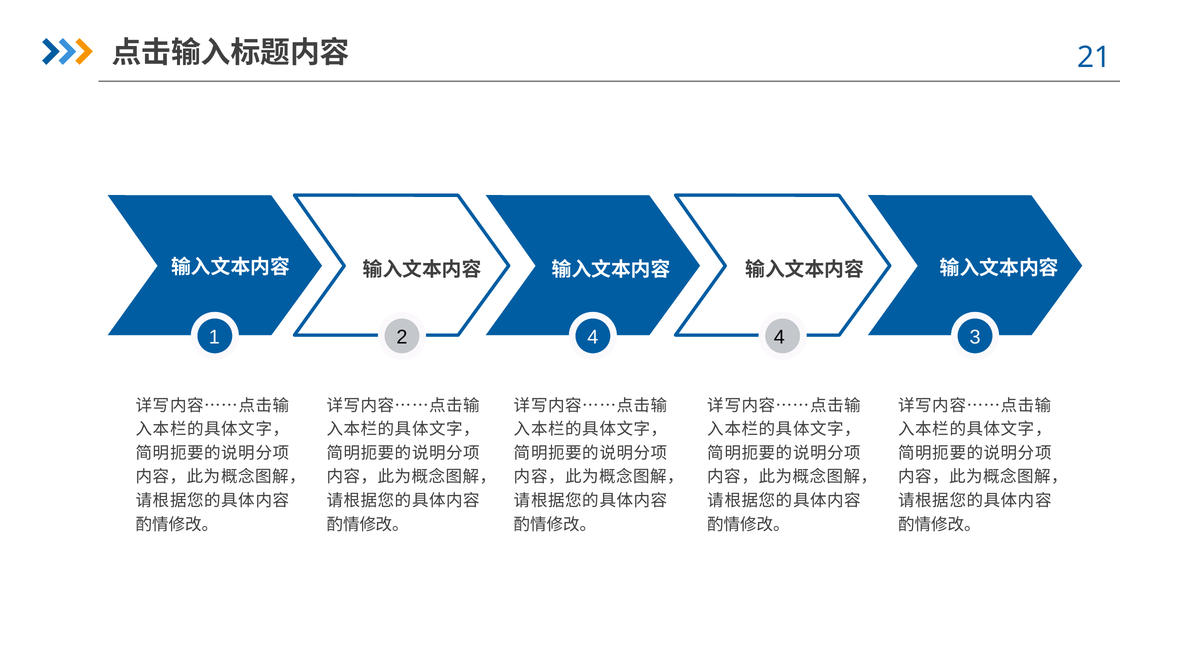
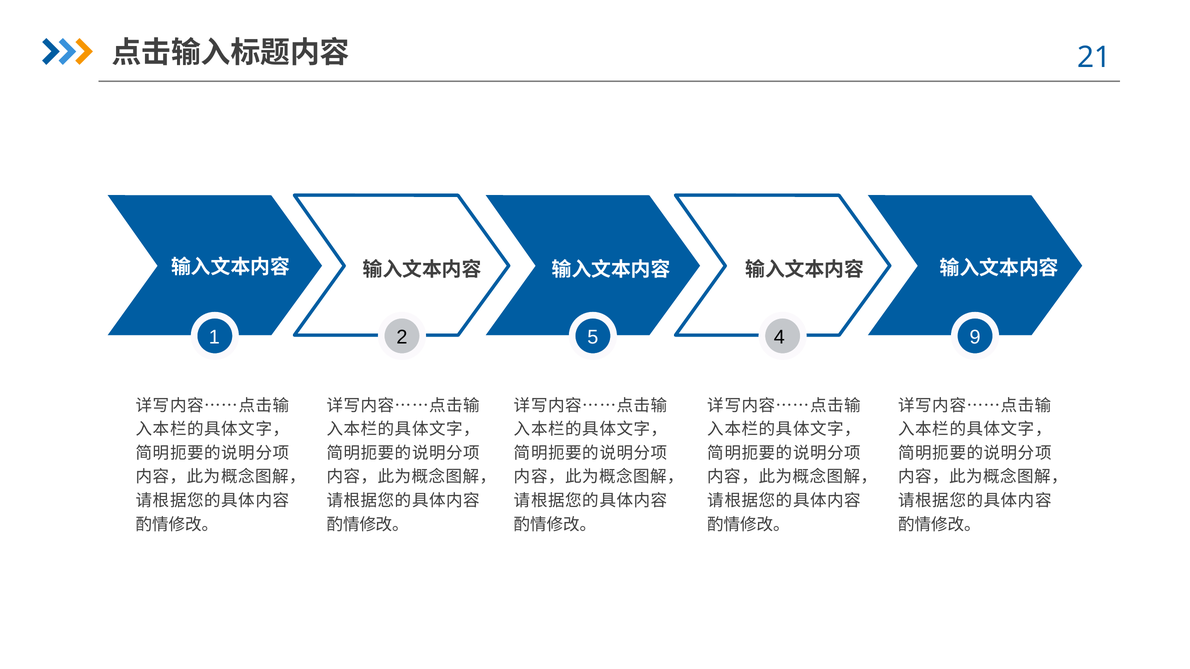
2 4: 4 -> 5
3: 3 -> 9
